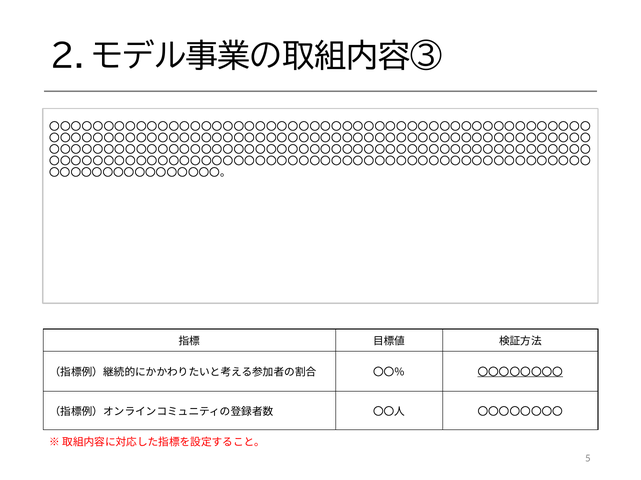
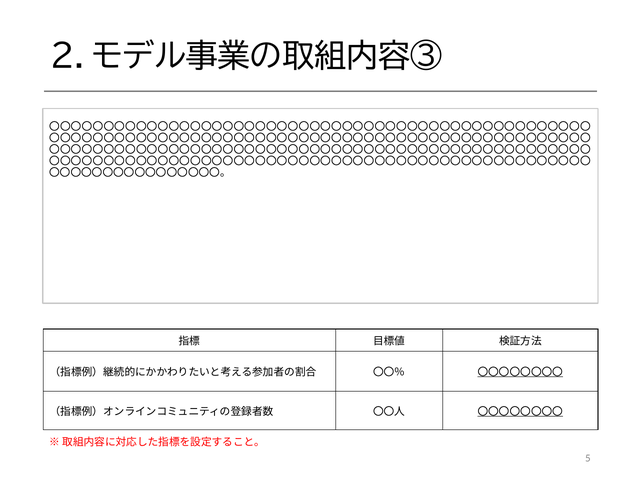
〇〇〇〇〇〇〇〇 at (520, 412) underline: none -> present
